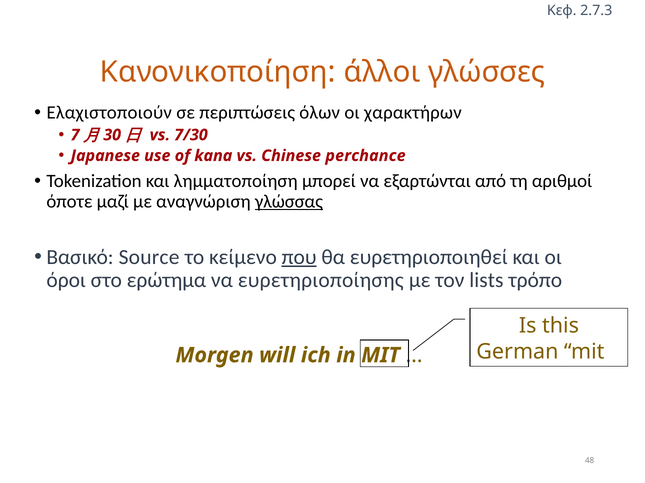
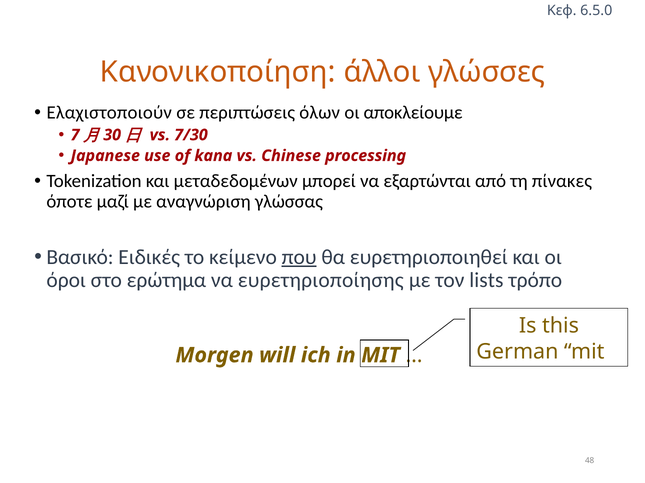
2.7.3: 2.7.3 -> 6.5.0
χαρακτήρων: χαρακτήρων -> αποκλείουμε
perchance: perchance -> processing
λημματοποίηση: λημματοποίηση -> μεταδεδομένων
αριθμοί: αριθμοί -> πίνακες
γλώσσας underline: present -> none
Source: Source -> Ειδικές
